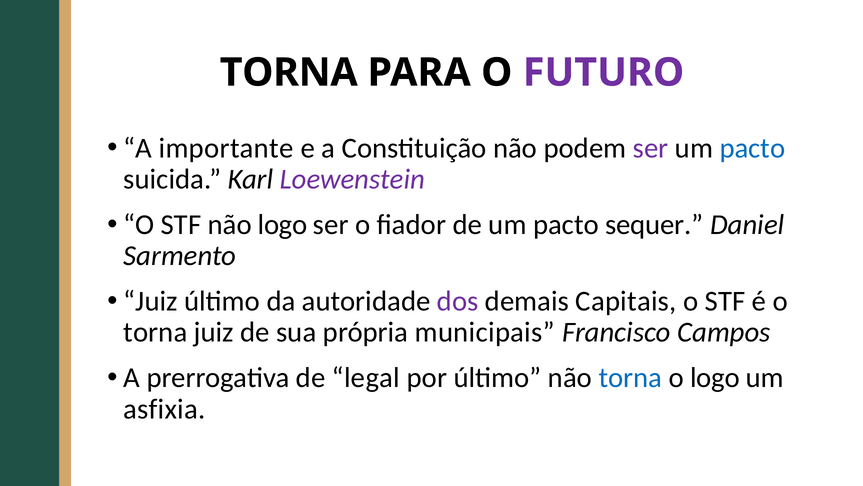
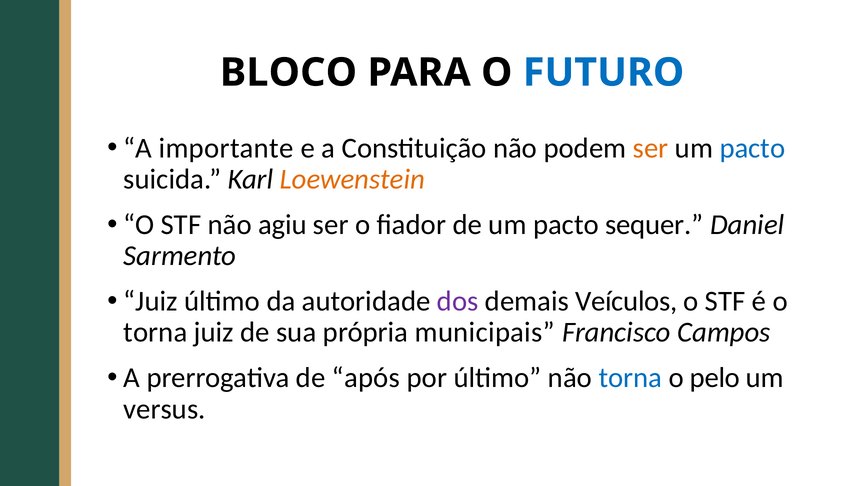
TORNA at (289, 72): TORNA -> BLOCO
FUTURO colour: purple -> blue
ser at (651, 148) colour: purple -> orange
Loewenstein colour: purple -> orange
não logo: logo -> agiu
Capitais: Capitais -> Veículos
legal: legal -> após
o logo: logo -> pelo
asfixia: asfixia -> versus
